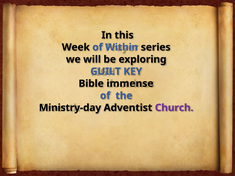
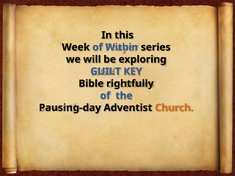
immense: immense -> rightfully
Ministry-day: Ministry-day -> Pausing-day
Church colour: purple -> orange
